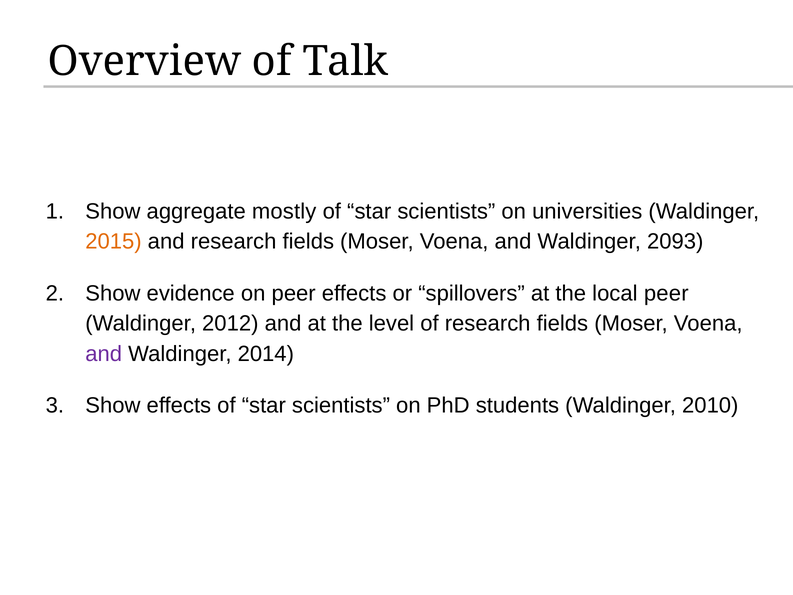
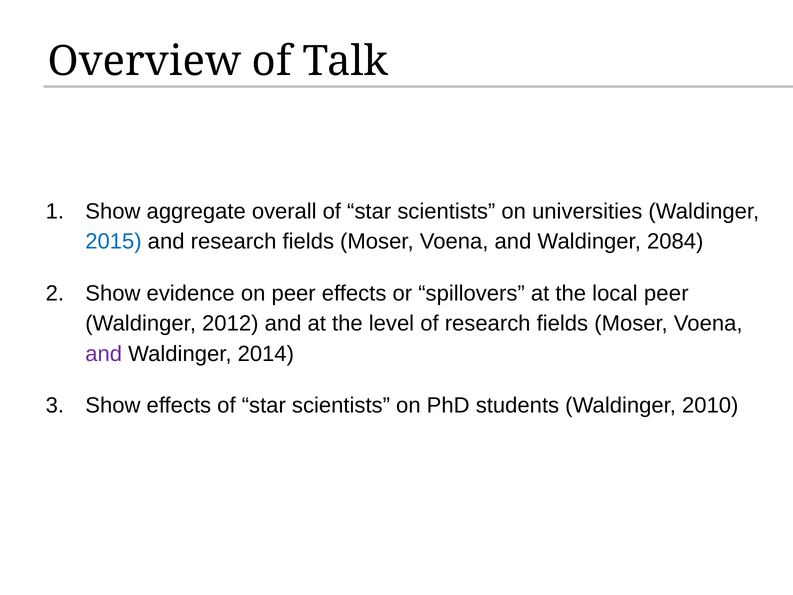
mostly: mostly -> overall
2015 colour: orange -> blue
2093: 2093 -> 2084
